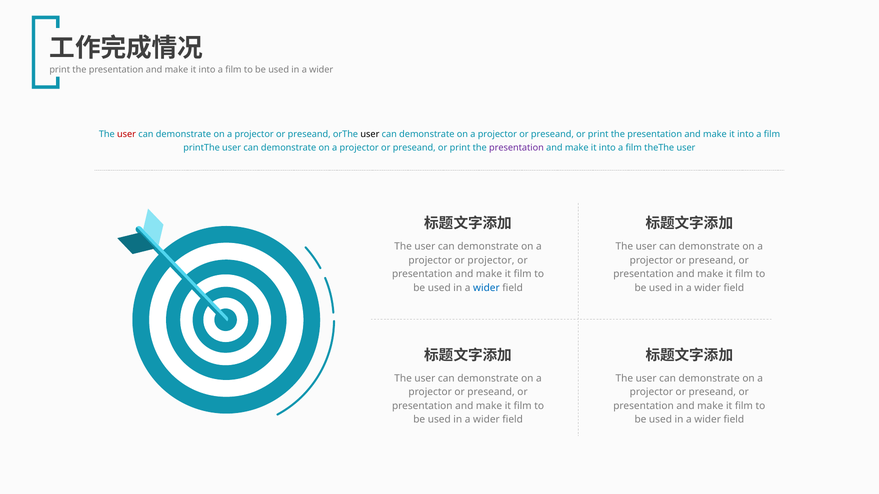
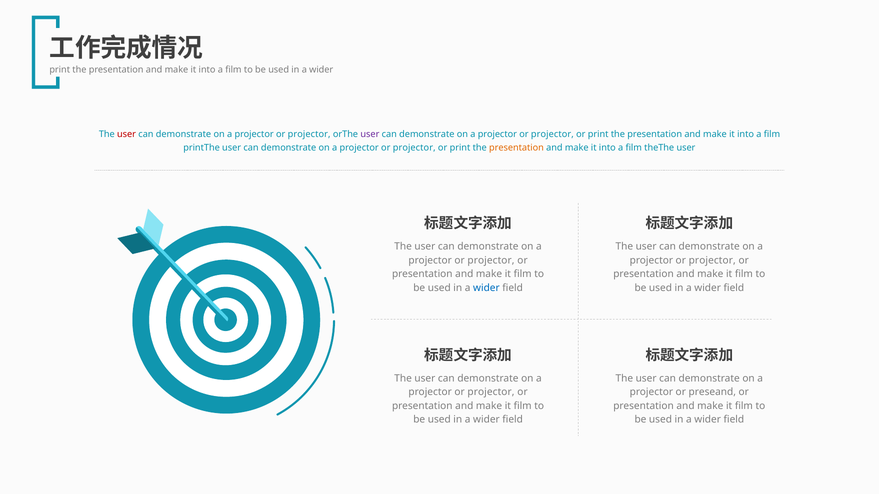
preseand at (309, 134): preseand -> projector
user at (370, 134) colour: black -> purple
preseand at (552, 134): preseand -> projector
preseand at (414, 148): preseand -> projector
presentation at (516, 148) colour: purple -> orange
preseand at (712, 261): preseand -> projector
preseand at (491, 392): preseand -> projector
